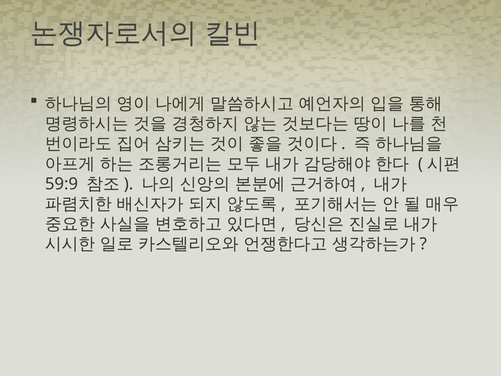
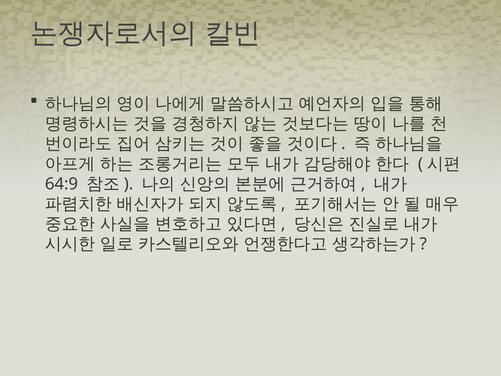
59:9: 59:9 -> 64:9
